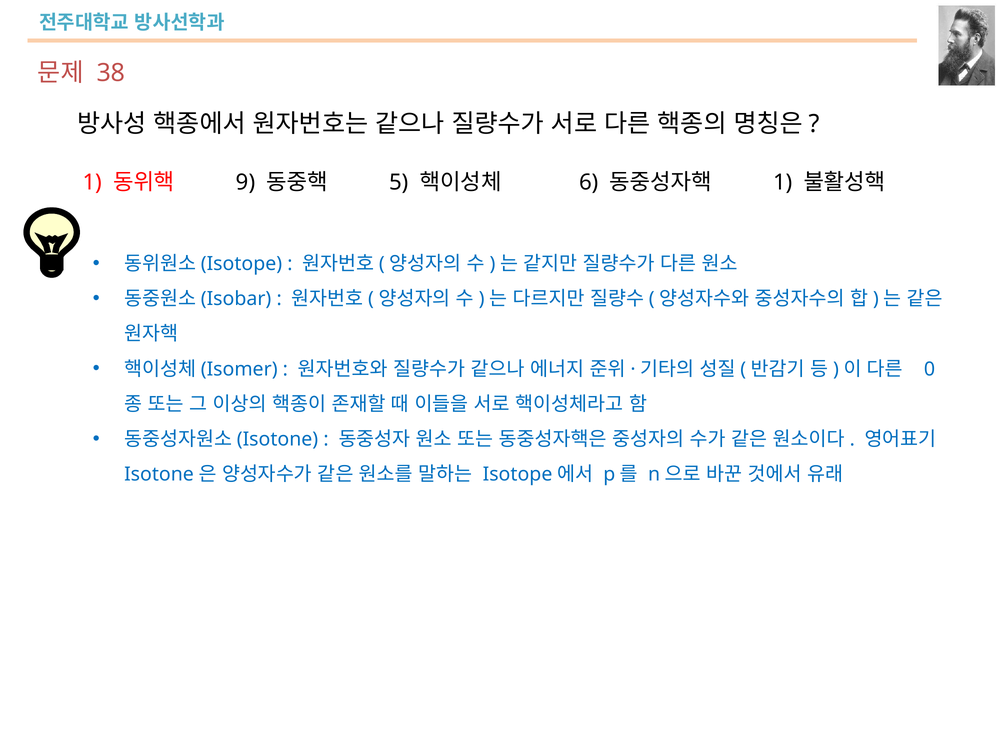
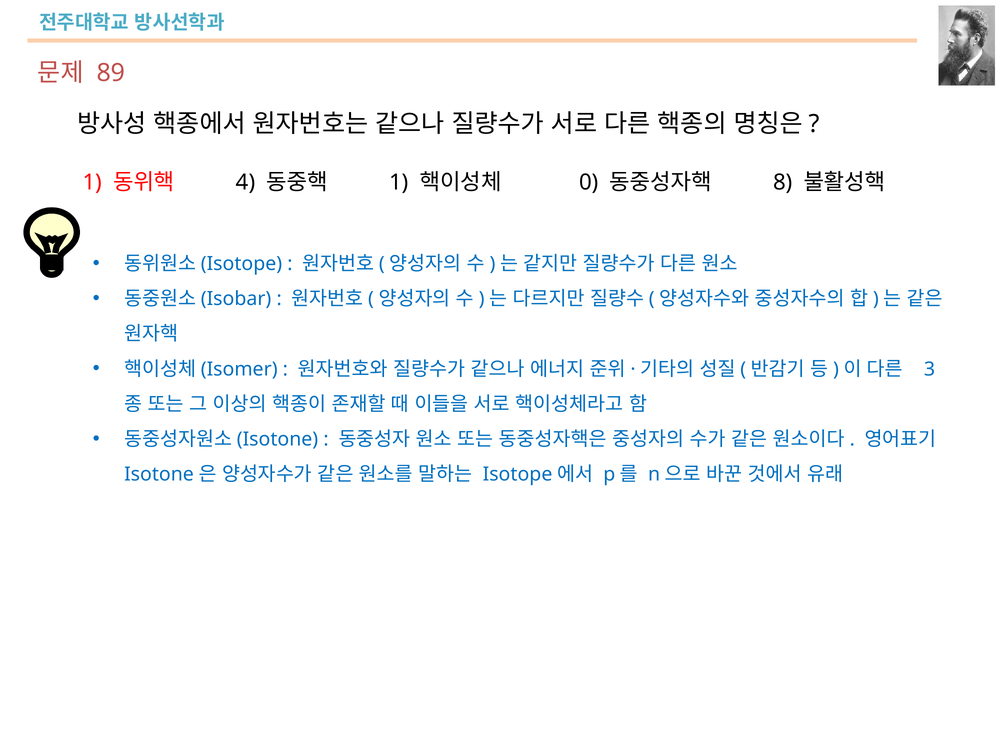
38: 38 -> 89
9: 9 -> 4
5 at (399, 182): 5 -> 1
6: 6 -> 0
1 at (783, 182): 1 -> 8
0: 0 -> 3
